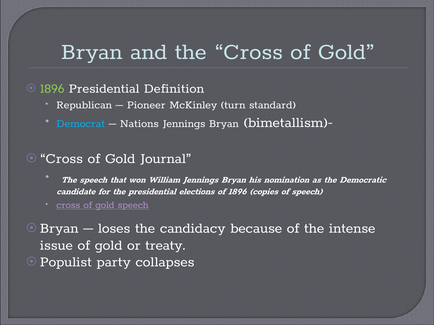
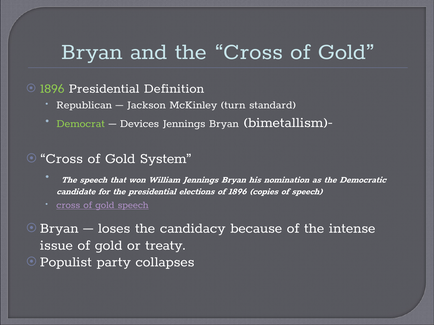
Pioneer: Pioneer -> Jackson
Democrat colour: light blue -> light green
Nations: Nations -> Devices
Journal: Journal -> System
